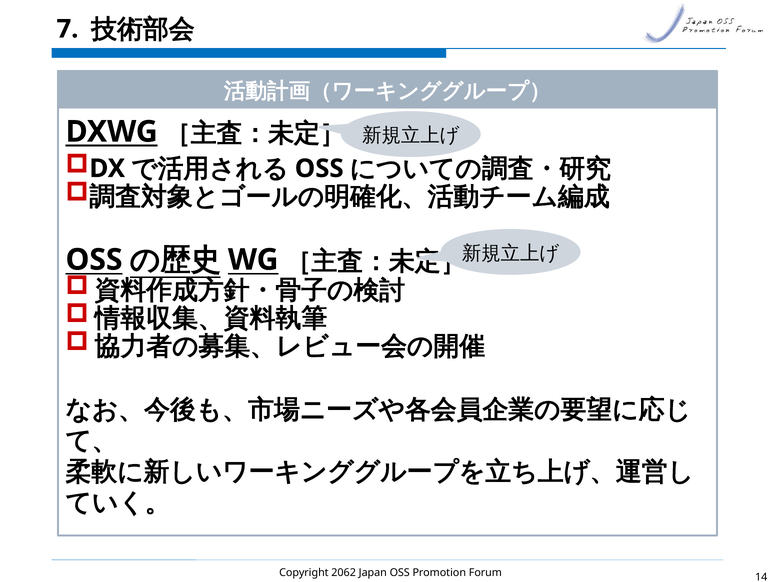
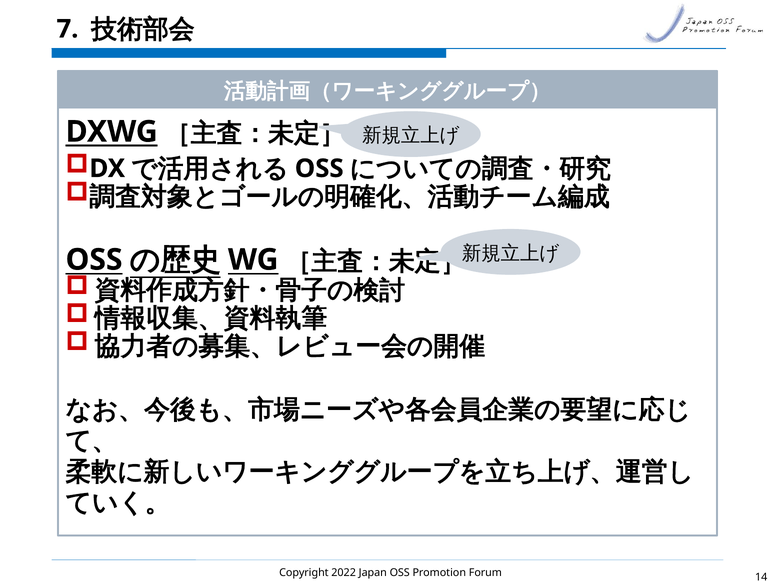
2062: 2062 -> 2022
